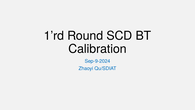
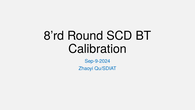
1’rd: 1’rd -> 8’rd
